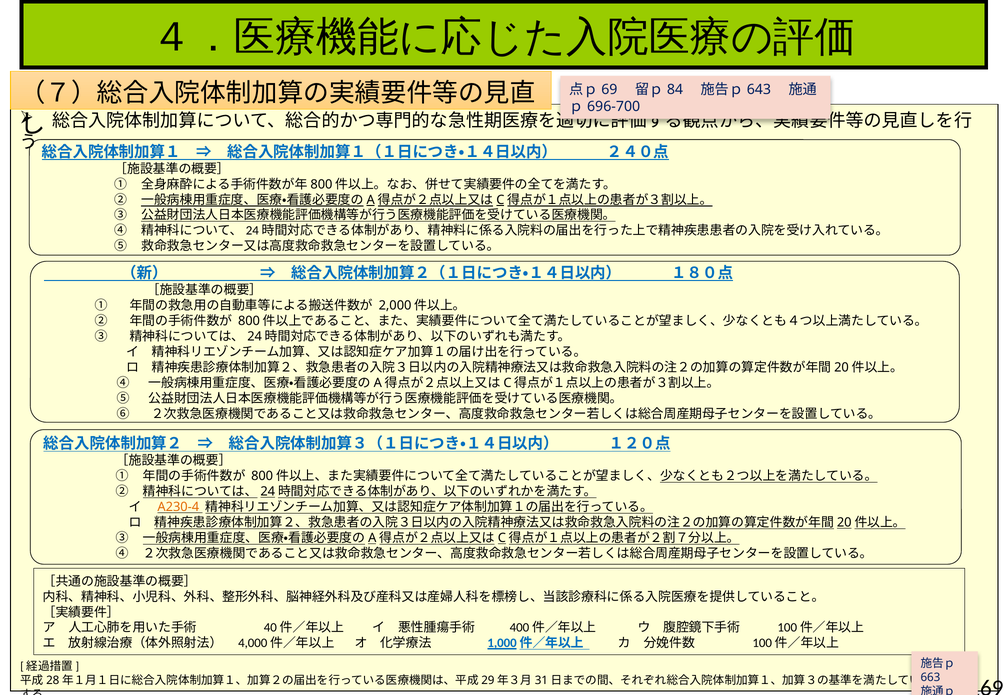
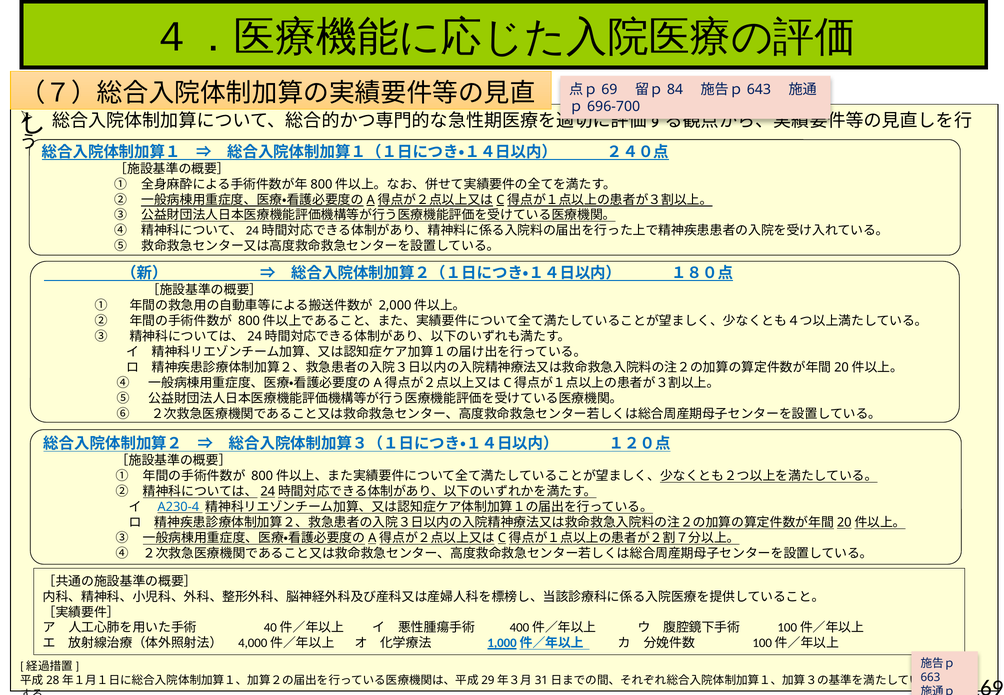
A230-4 colour: orange -> blue
